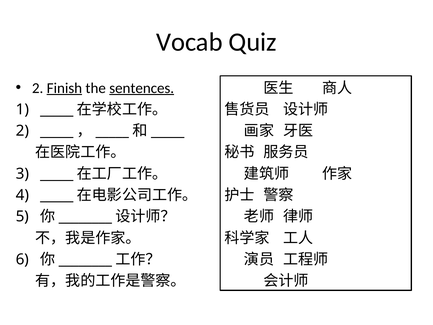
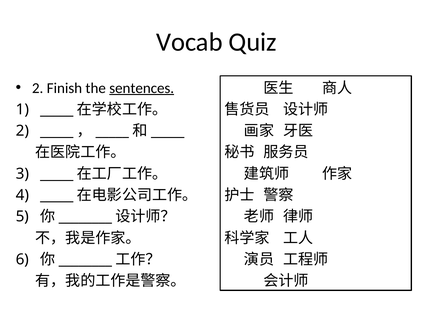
Finish underline: present -> none
